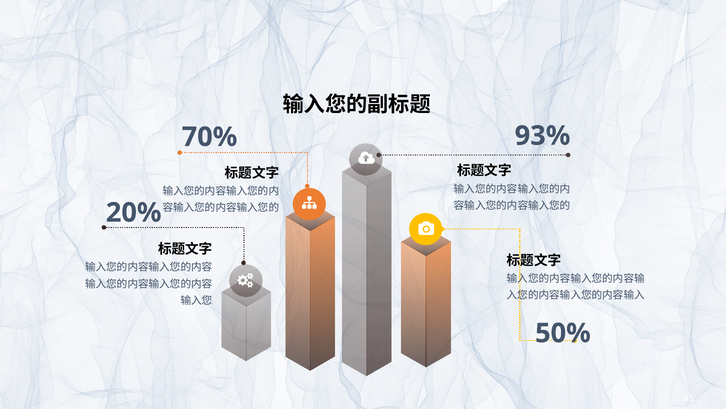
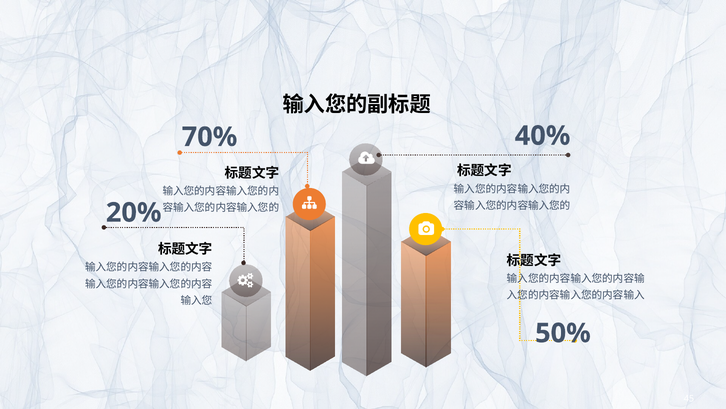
93%: 93% -> 40%
